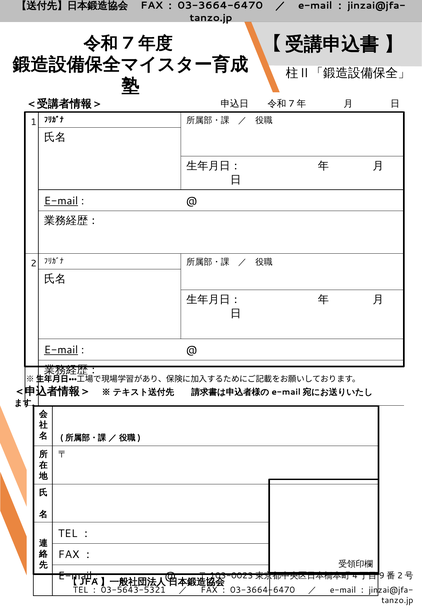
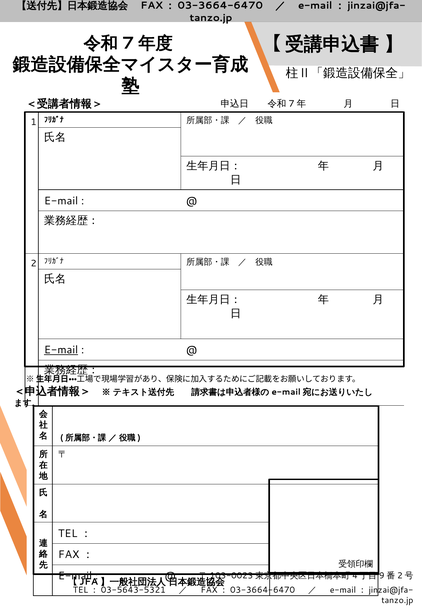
E-mail at (61, 201) underline: present -> none
